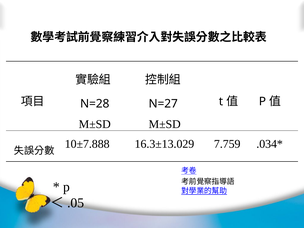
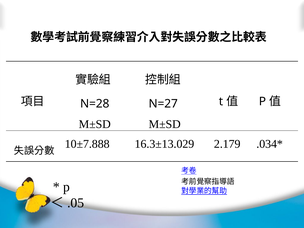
7.759: 7.759 -> 2.179
